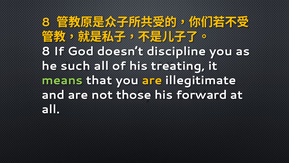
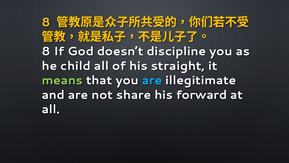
such: such -> child
treating: treating -> straight
are at (152, 80) colour: yellow -> light blue
those: those -> share
